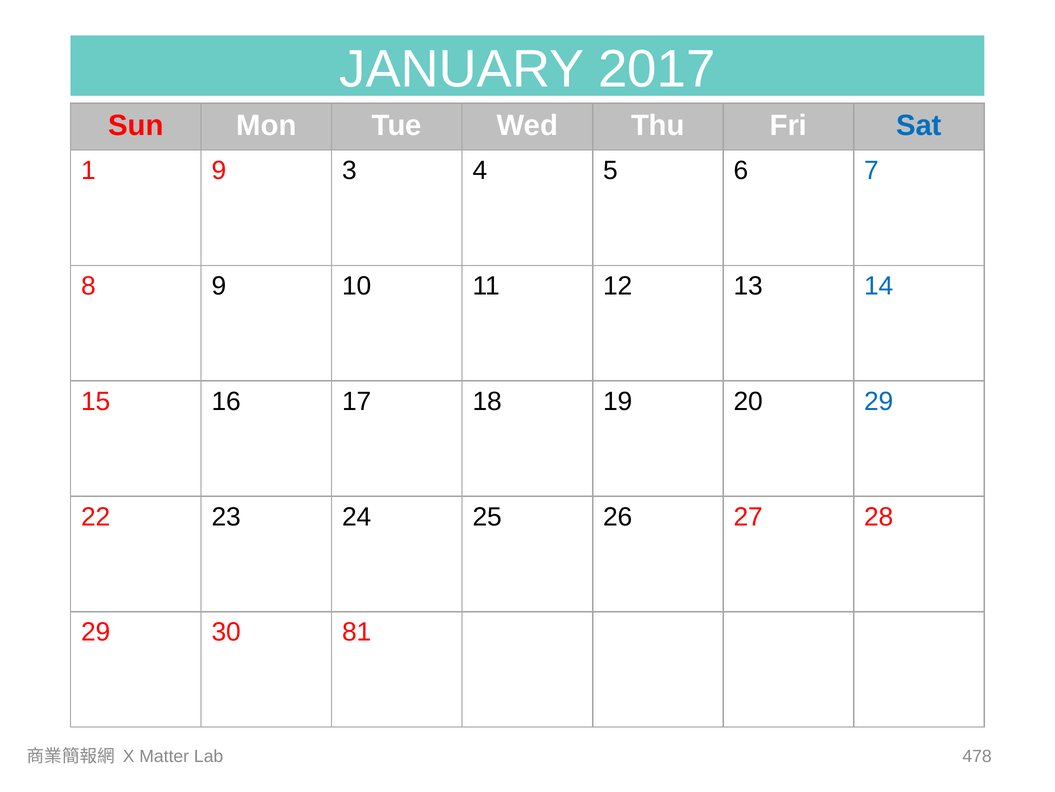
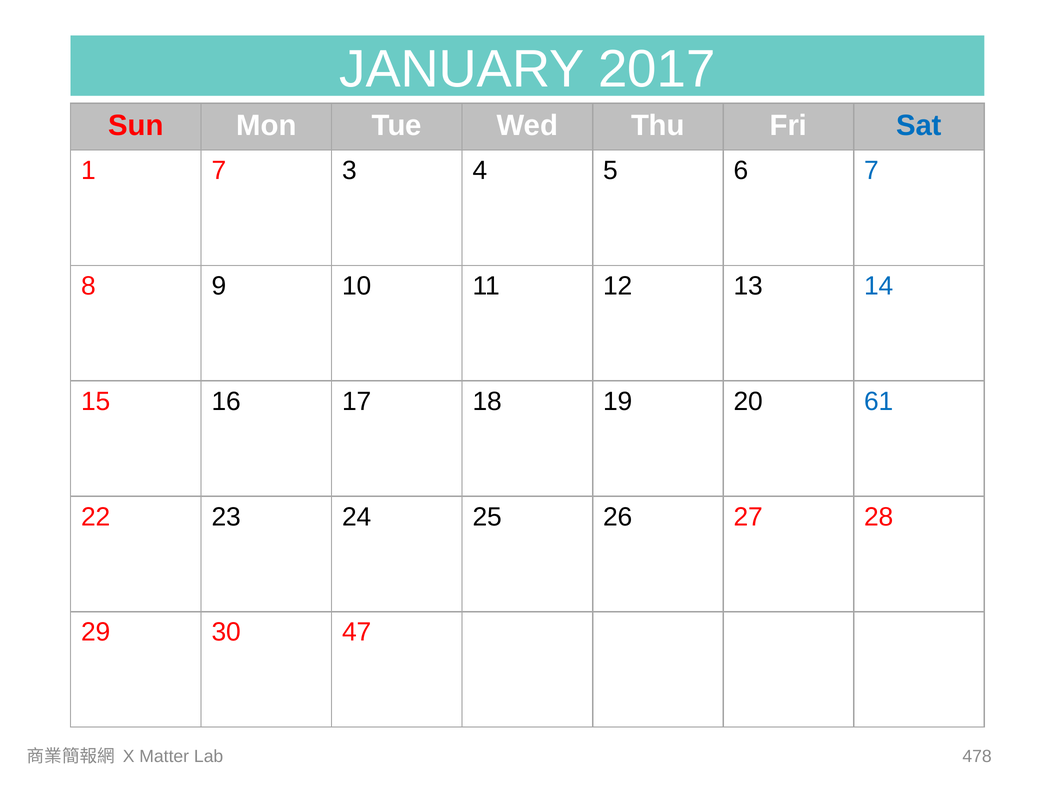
1 9: 9 -> 7
20 29: 29 -> 61
81: 81 -> 47
